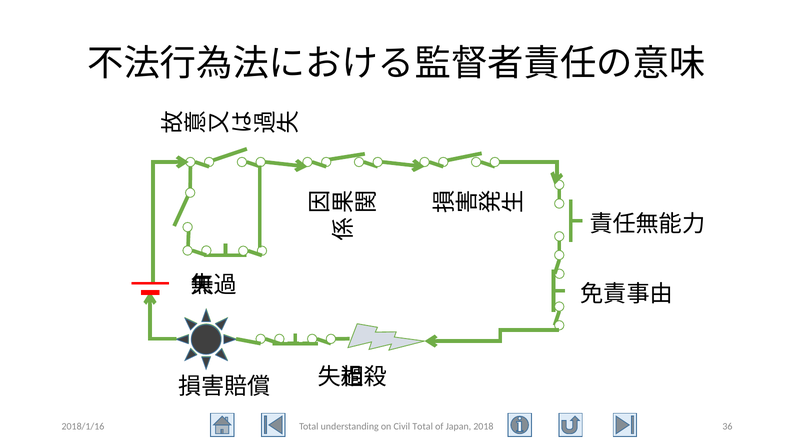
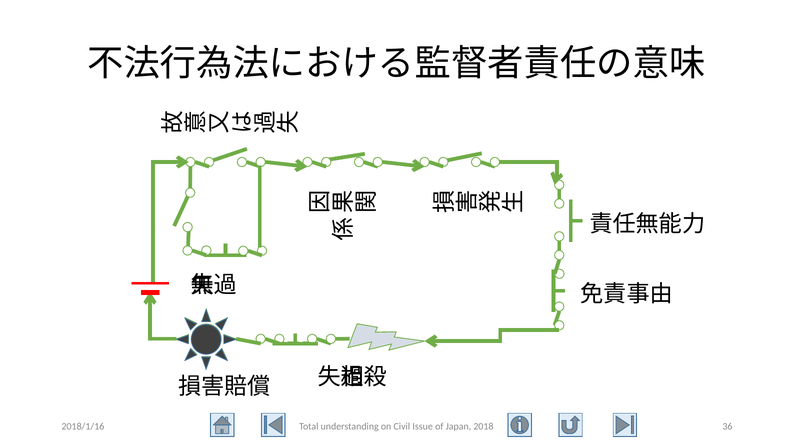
Civil Total: Total -> Issue
